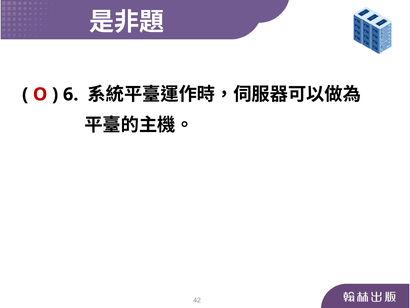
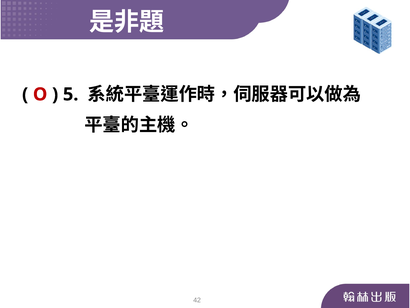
6: 6 -> 5
